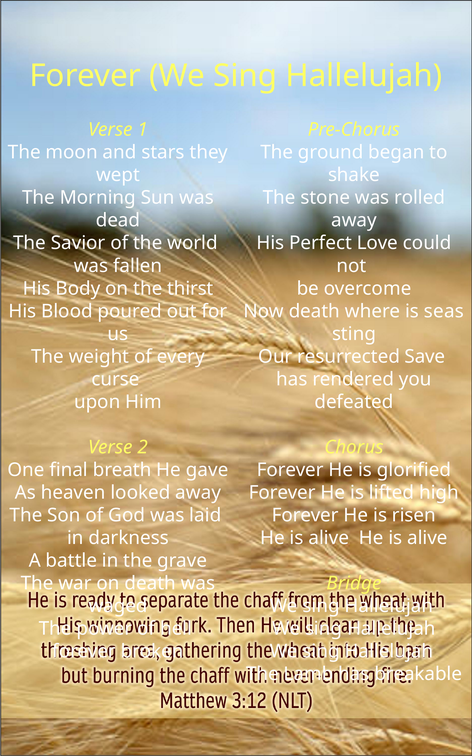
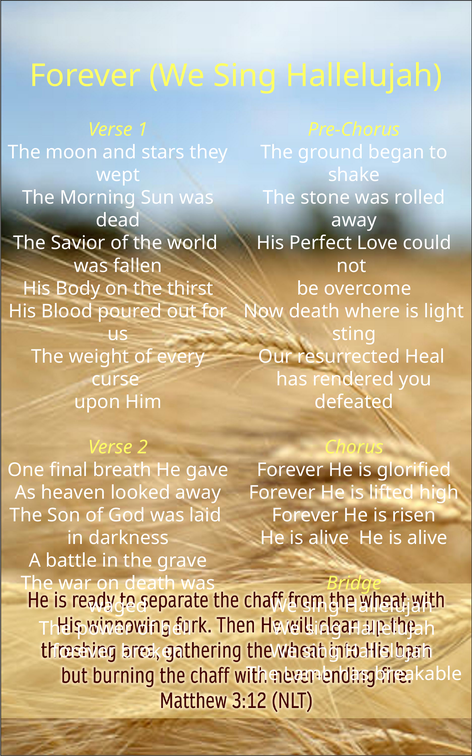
seas: seas -> light
Save: Save -> Heal
